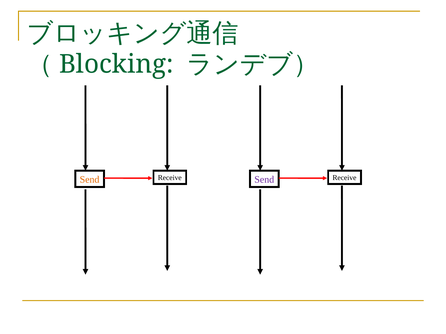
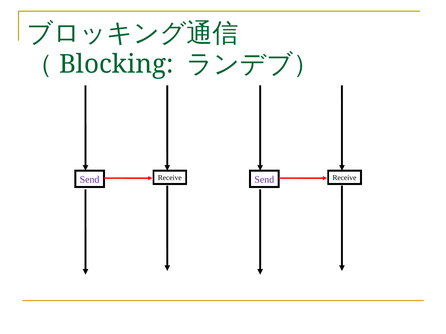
Send at (90, 180) colour: orange -> purple
